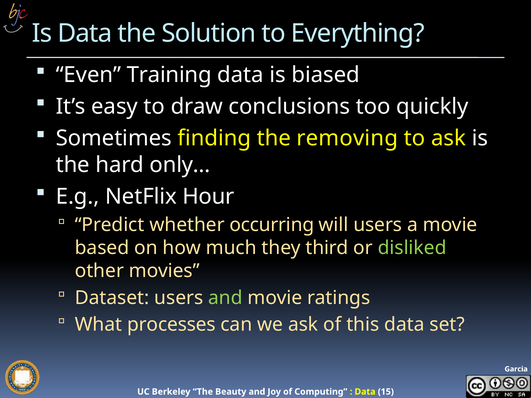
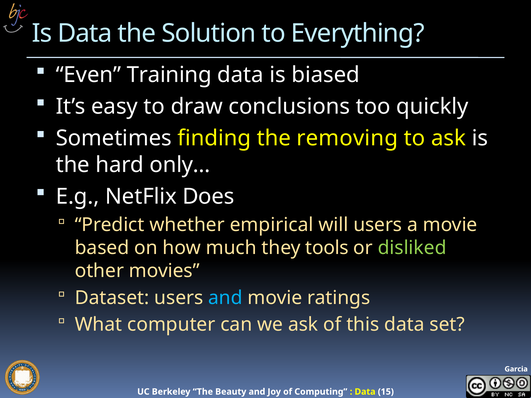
Hour: Hour -> Does
occurring: occurring -> empirical
third: third -> tools
and at (225, 298) colour: light green -> light blue
processes: processes -> computer
